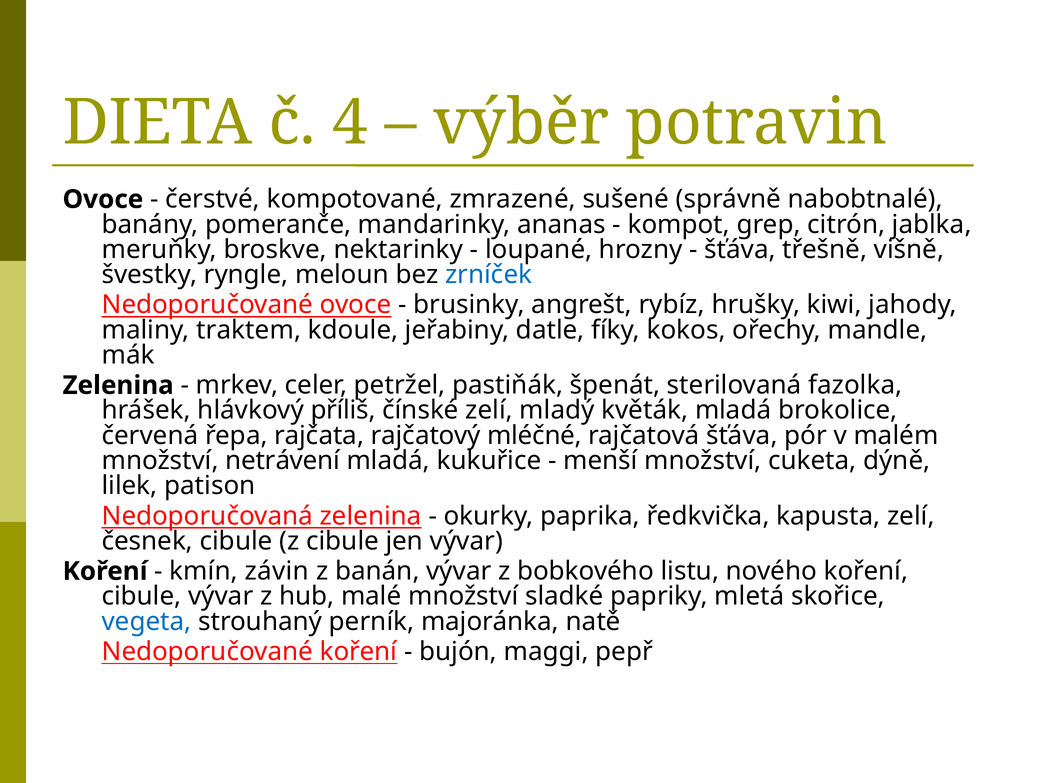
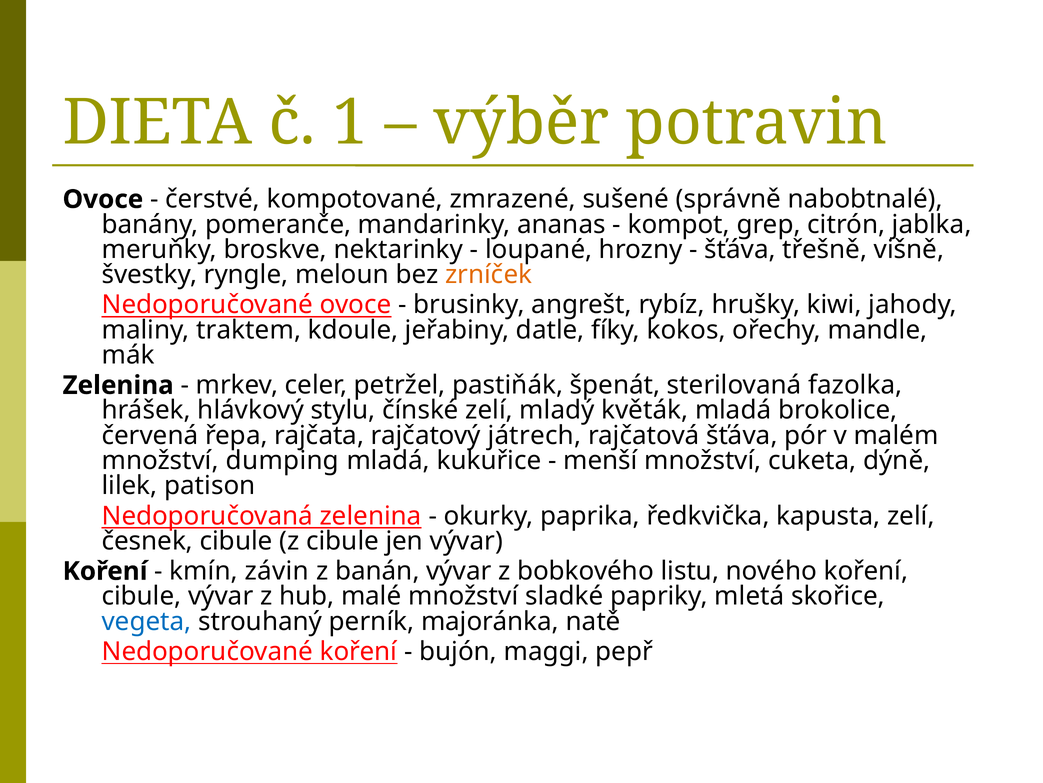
4: 4 -> 1
zrníček colour: blue -> orange
příliš: příliš -> stylu
mléčné: mléčné -> játrech
netrávení: netrávení -> dumping
